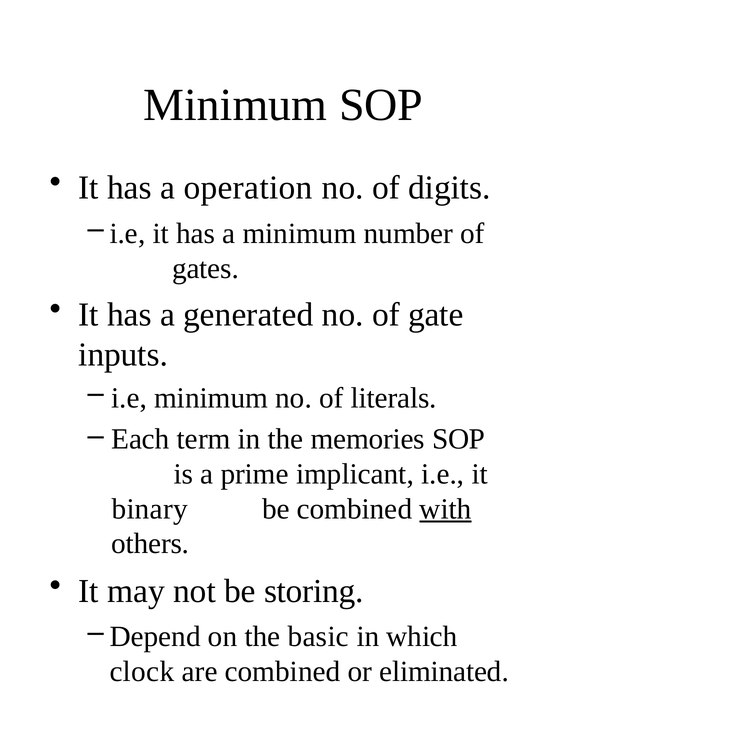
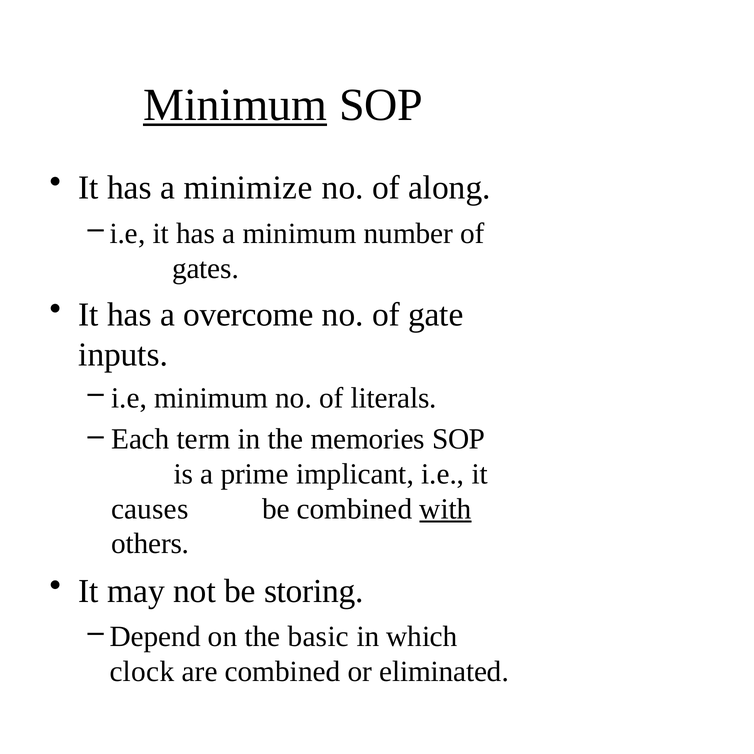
Minimum at (235, 105) underline: none -> present
operation: operation -> minimize
digits: digits -> along
generated: generated -> overcome
binary: binary -> causes
